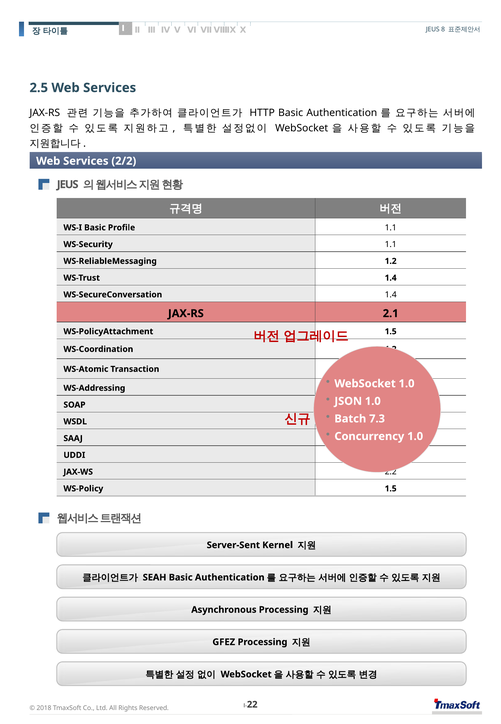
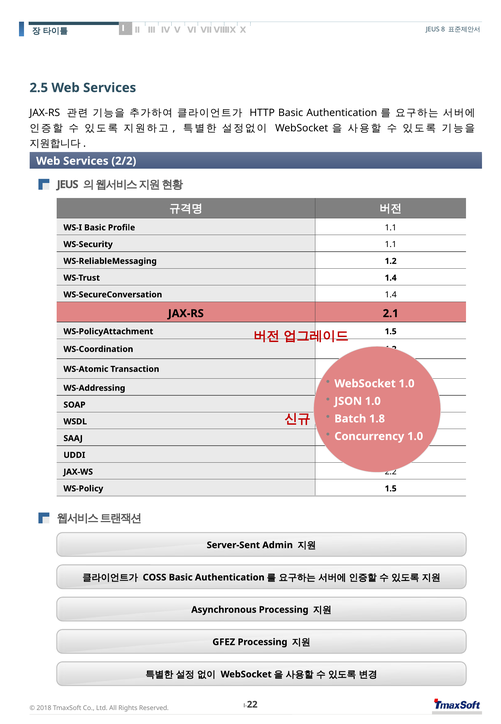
7.3: 7.3 -> 1.8
Kernel: Kernel -> Admin
SEAH: SEAH -> COSS
